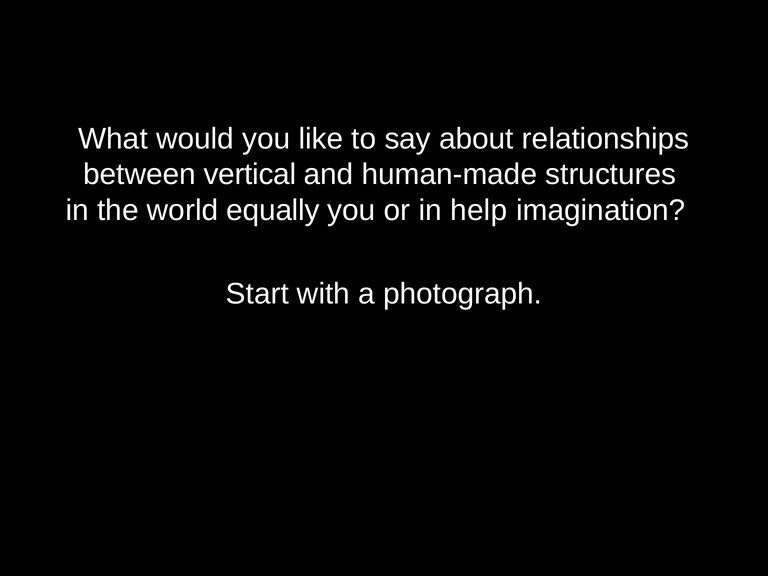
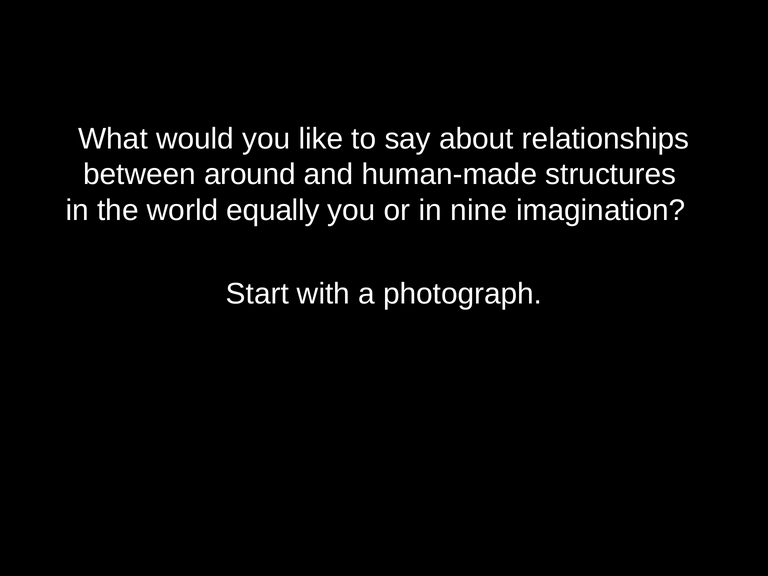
vertical: vertical -> around
help: help -> nine
